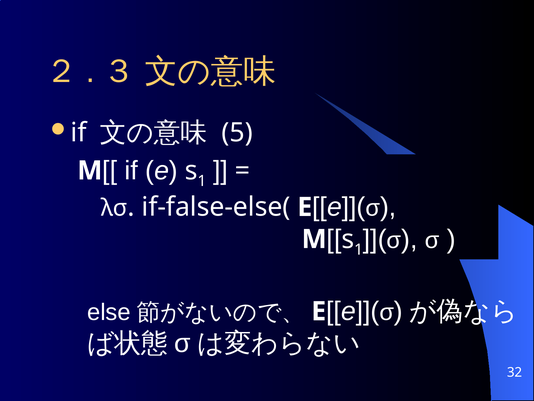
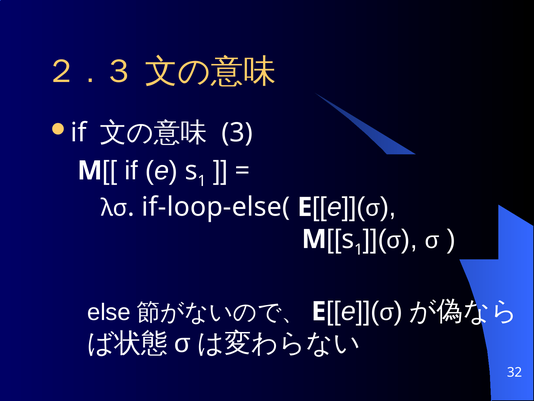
5: 5 -> 3
if-false-else(: if-false-else( -> if-loop-else(
